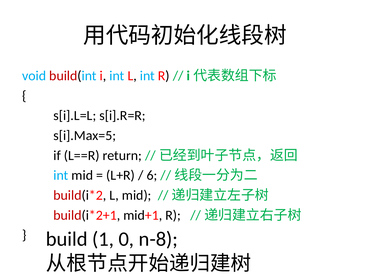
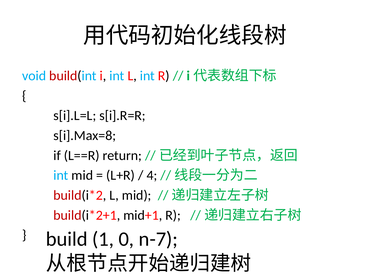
s[i].Max=5: s[i].Max=5 -> s[i].Max=8
6: 6 -> 4
n-8: n-8 -> n-7
